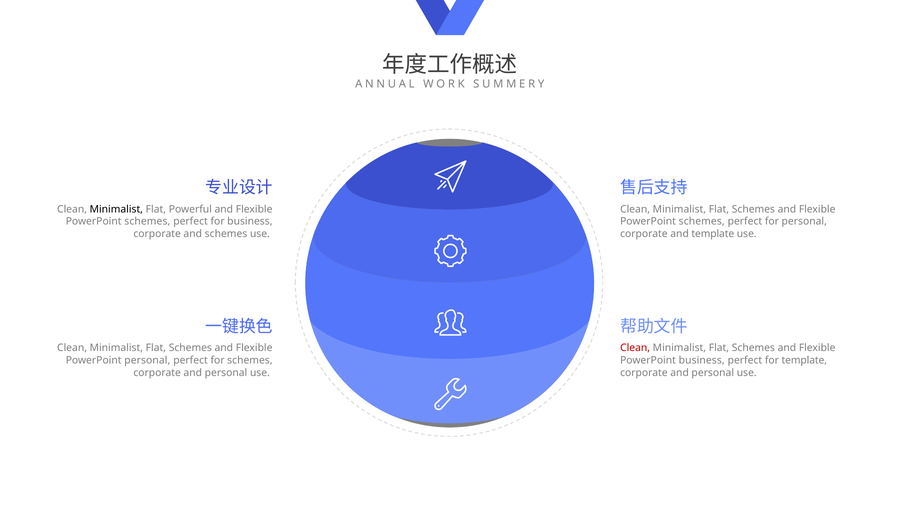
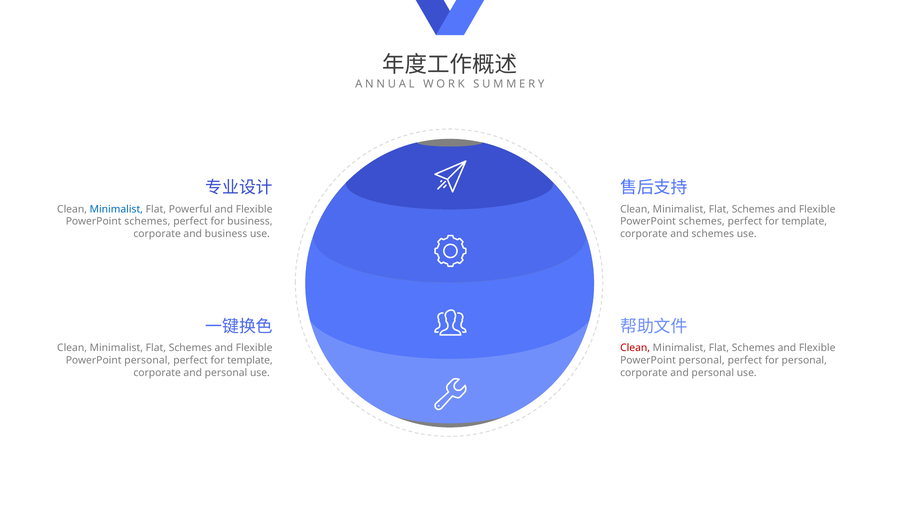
Minimalist at (116, 209) colour: black -> blue
personal at (804, 222): personal -> template
and schemes: schemes -> business
and template: template -> schemes
schemes at (250, 361): schemes -> template
business at (702, 361): business -> personal
for template: template -> personal
